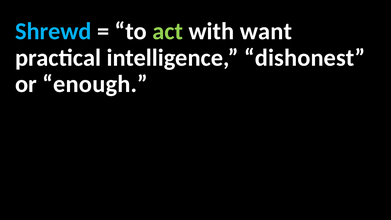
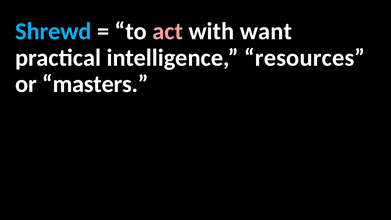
act colour: light green -> pink
dishonest: dishonest -> resources
enough: enough -> masters
